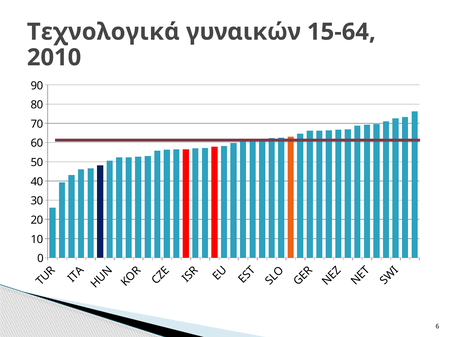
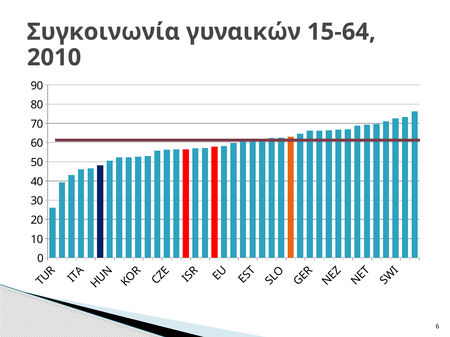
Τεχνολογικά: Τεχνολογικά -> Συγκοινωνία
